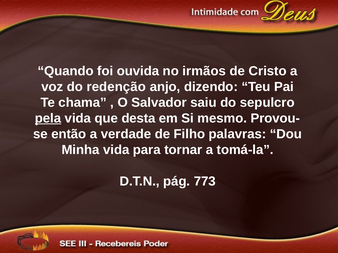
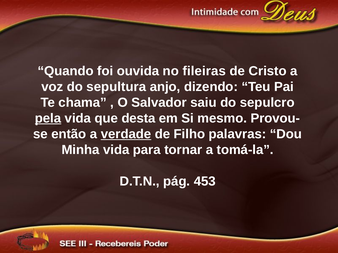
irmãos: irmãos -> fileiras
redenção: redenção -> sepultura
verdade underline: none -> present
773: 773 -> 453
